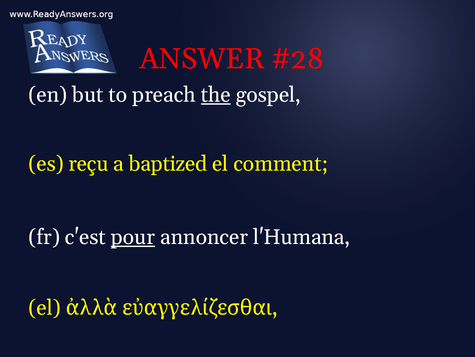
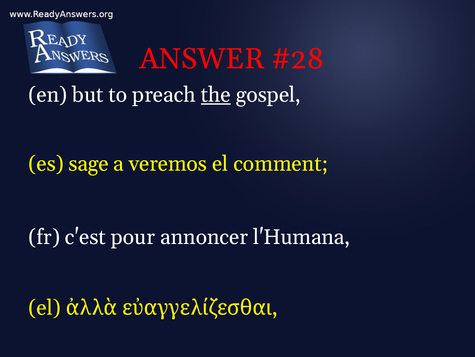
reçu: reçu -> sage
baptized: baptized -> veremos
pour underline: present -> none
